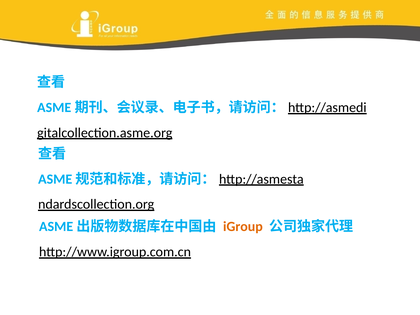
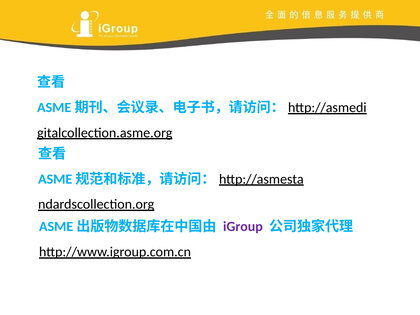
iGroup colour: orange -> purple
